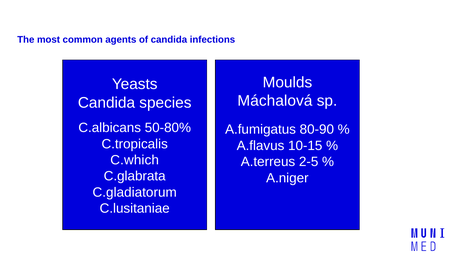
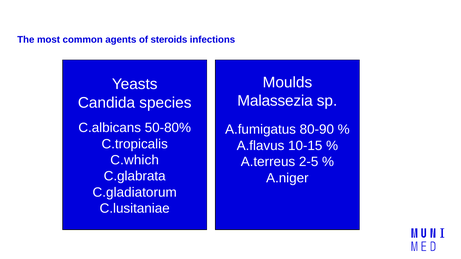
of candida: candida -> steroids
Máchalová: Máchalová -> Malassezia
